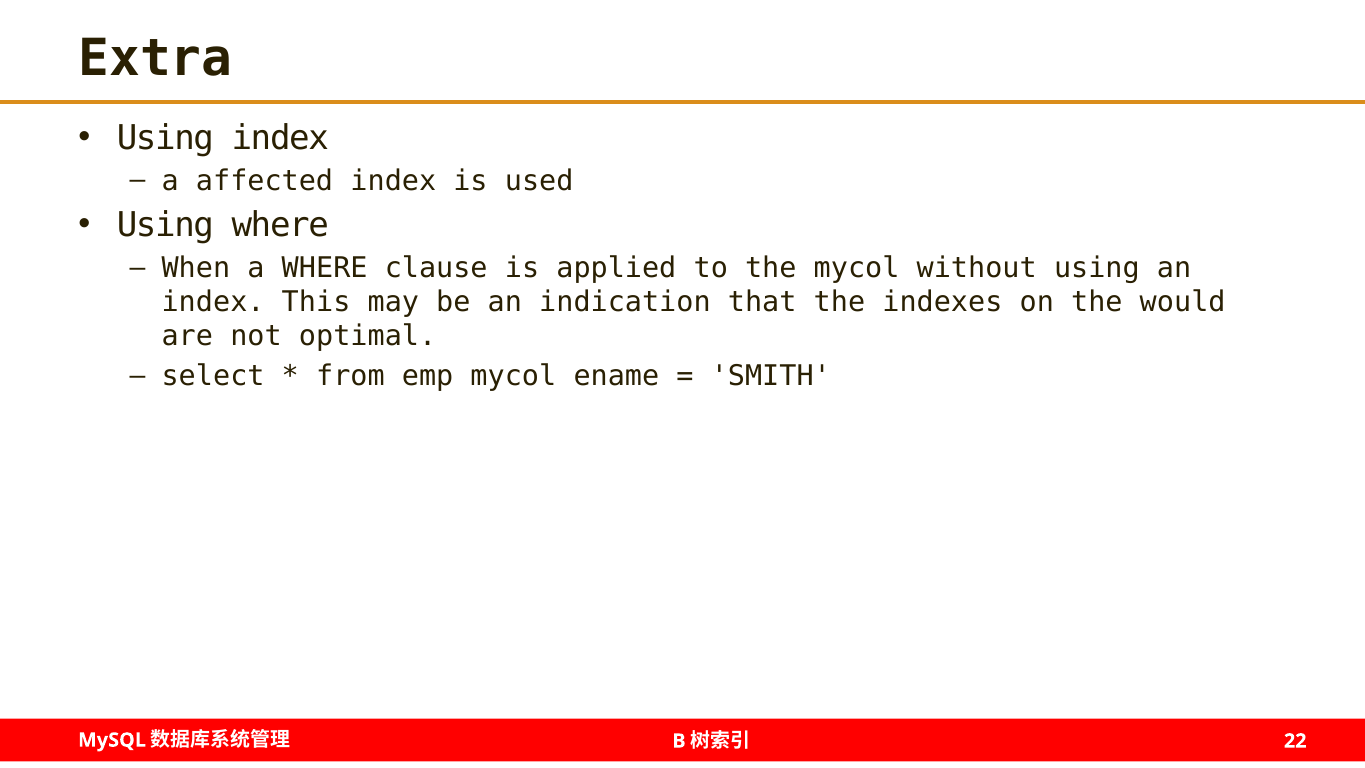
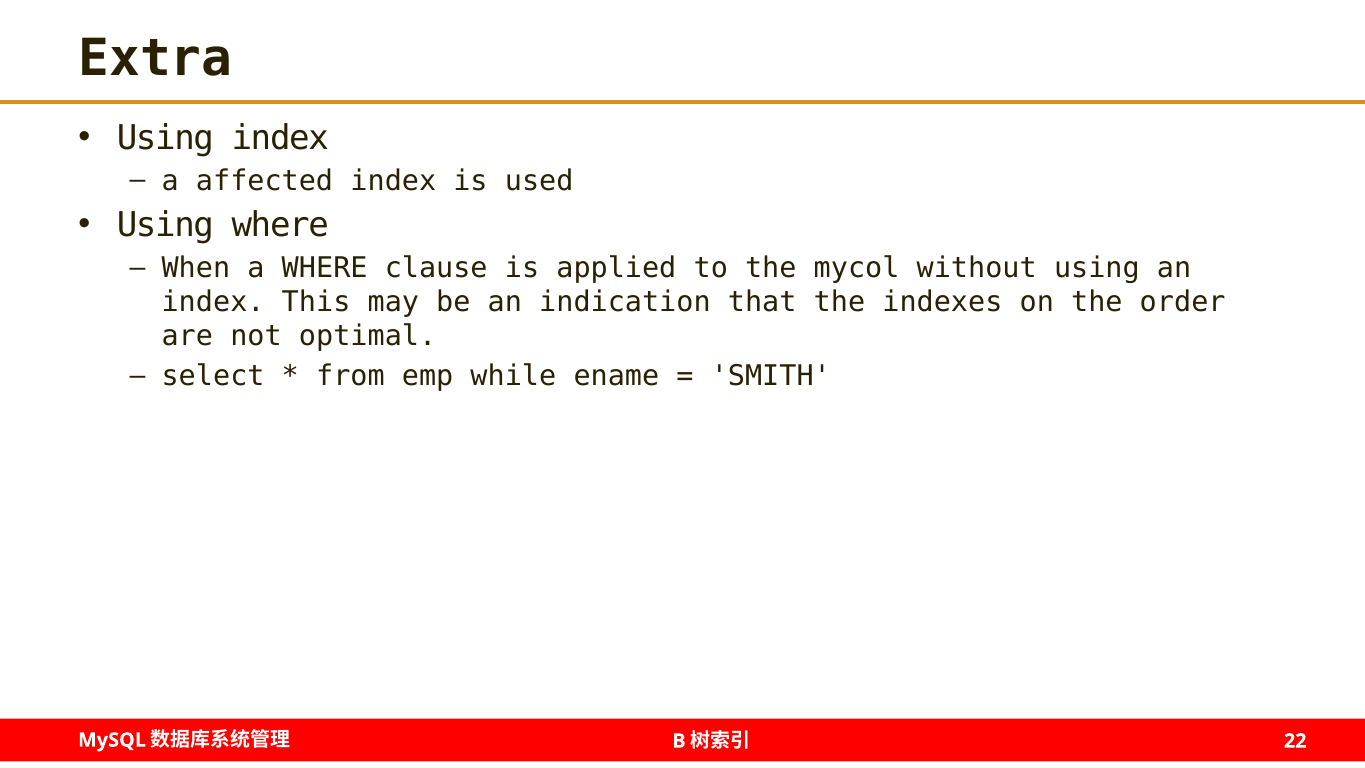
would: would -> order
emp mycol: mycol -> while
